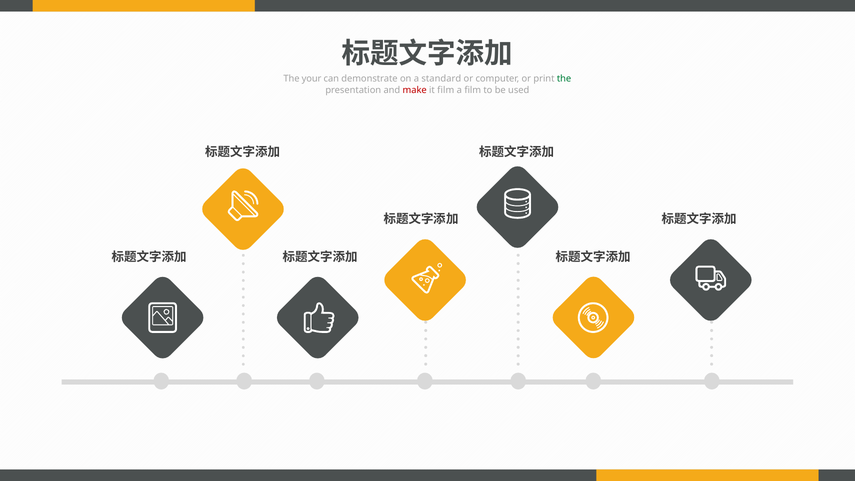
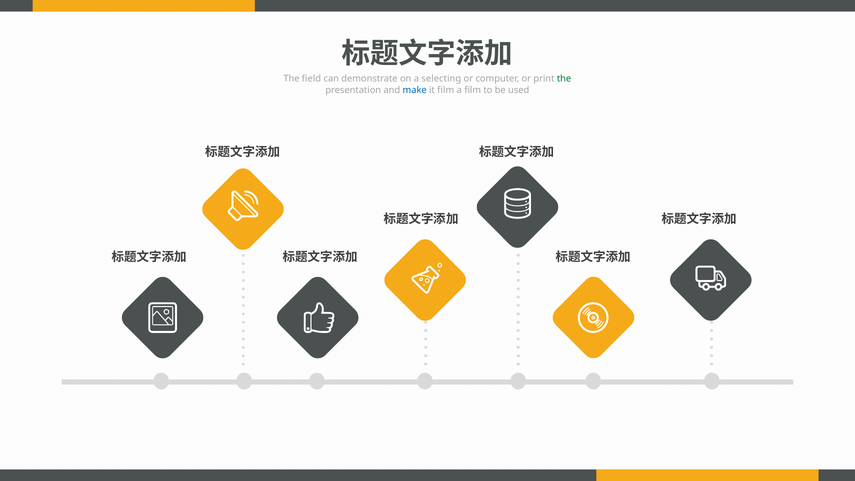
your: your -> field
standard: standard -> selecting
make colour: red -> blue
